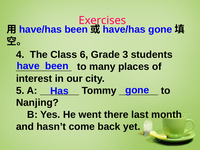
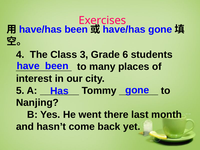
6: 6 -> 3
3: 3 -> 6
